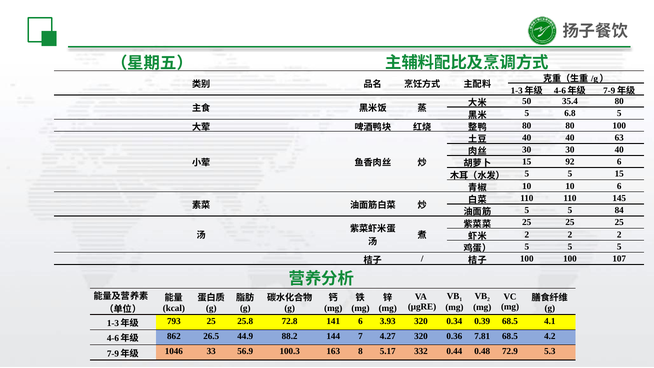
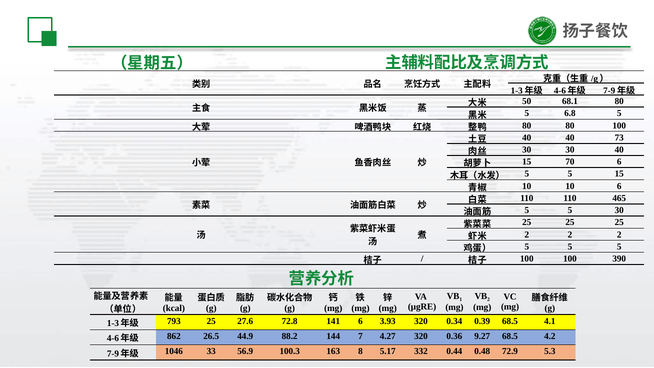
35.4: 35.4 -> 68.1
63: 63 -> 73
92: 92 -> 70
145: 145 -> 465
5 84: 84 -> 30
107: 107 -> 390
25.8: 25.8 -> 27.6
7.81: 7.81 -> 9.27
